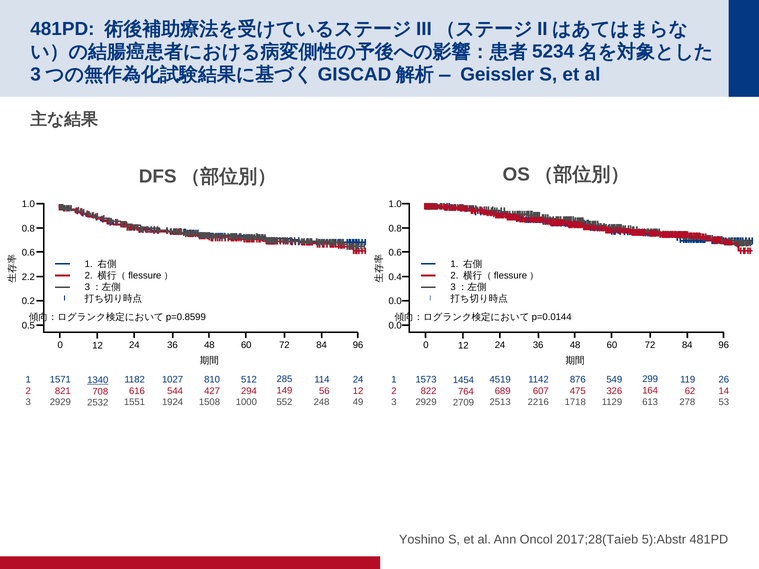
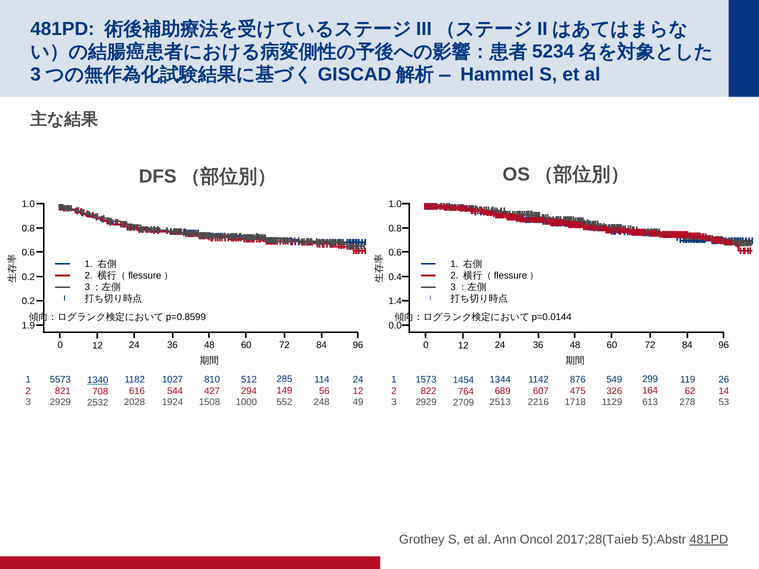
Geissler: Geissler -> Hammel
2.2 at (28, 277): 2.2 -> 0.2
0.0 at (395, 301): 0.0 -> 1.4
0.5: 0.5 -> 1.9
1571: 1571 -> 5573
4519: 4519 -> 1344
1551: 1551 -> 2028
Yoshino: Yoshino -> Grothey
481PD at (709, 540) underline: none -> present
